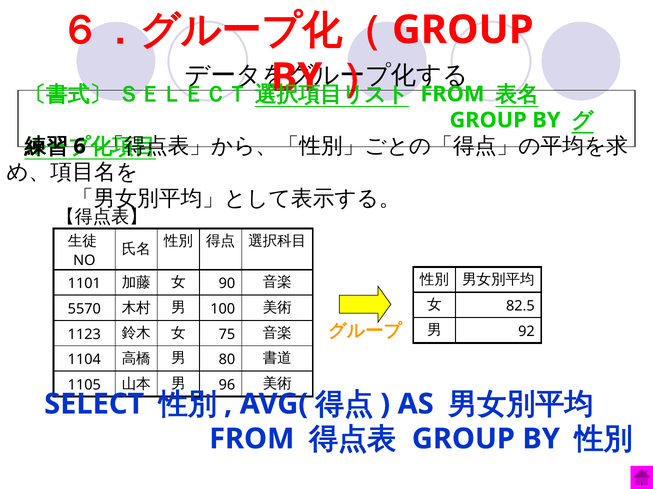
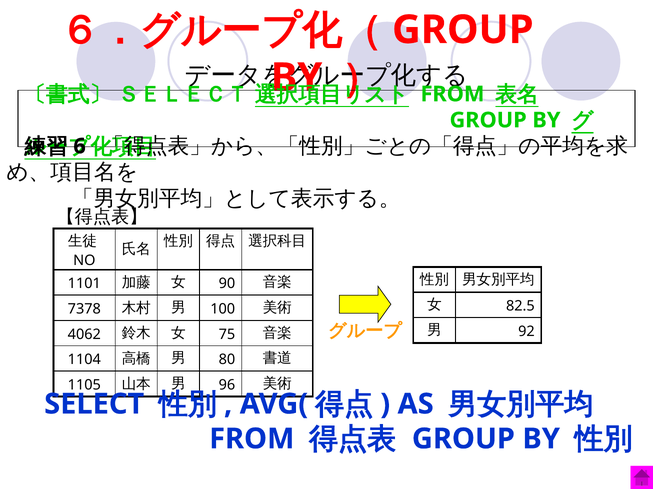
5570: 5570 -> 7378
1123: 1123 -> 4062
